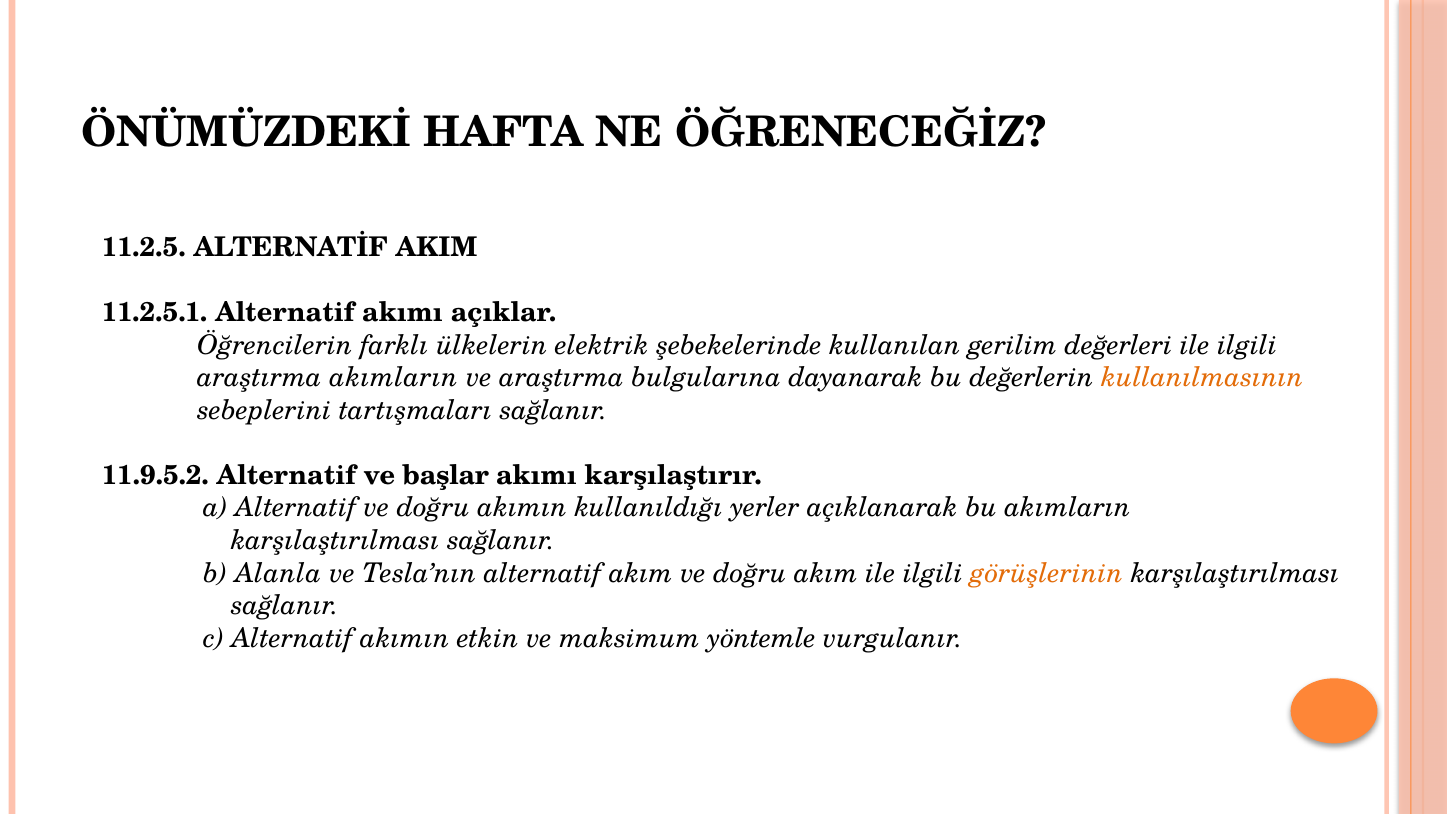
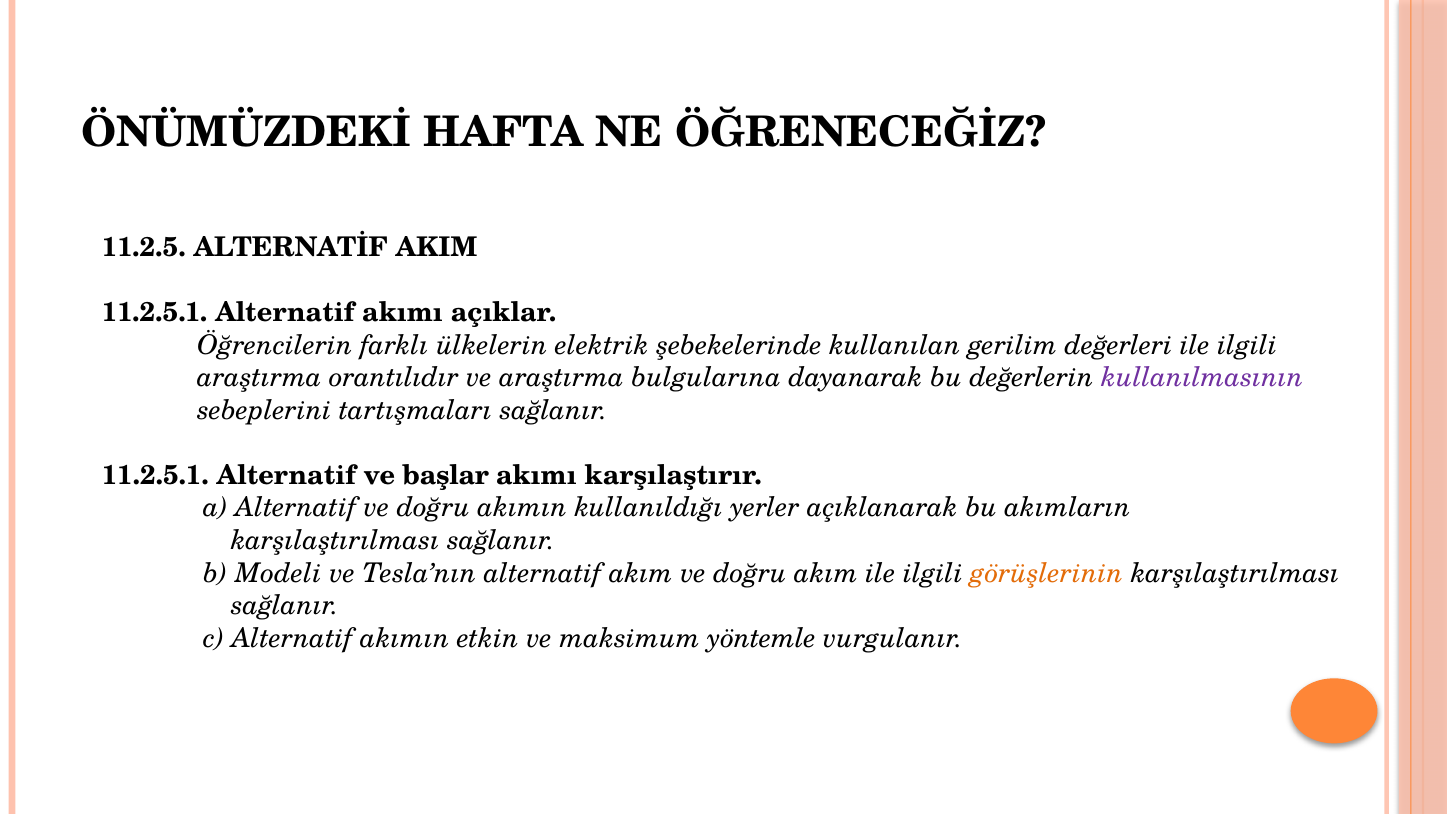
araştırma akımların: akımların -> orantılıdır
kullanılmasının colour: orange -> purple
11.9.5.2 at (155, 475): 11.9.5.2 -> 11.2.5.1
Alanla: Alanla -> Modeli
